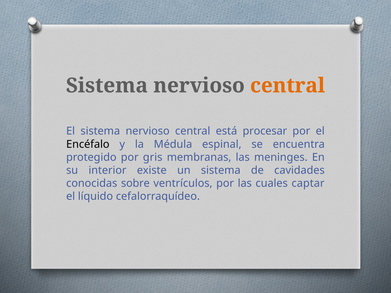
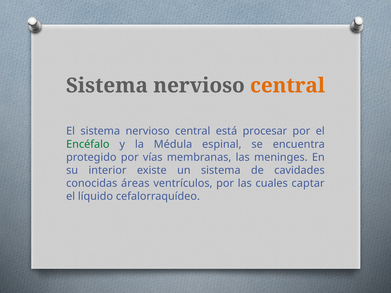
Encéfalo colour: black -> green
gris: gris -> vías
sobre: sobre -> áreas
